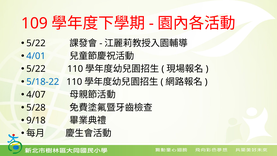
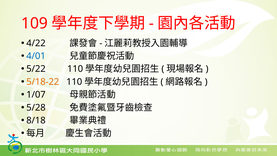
5/22 at (36, 43): 5/22 -> 4/22
5/18-22 colour: blue -> orange
4/07: 4/07 -> 1/07
9/18: 9/18 -> 8/18
